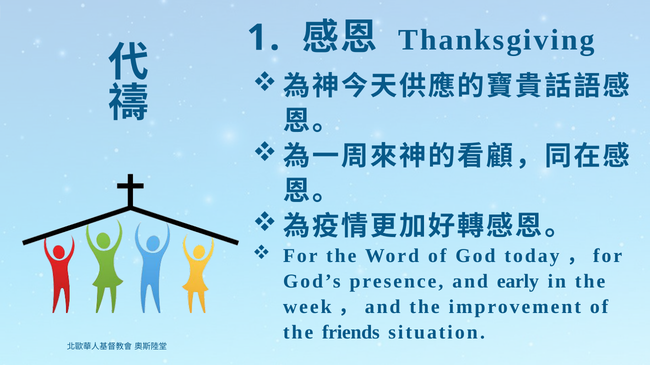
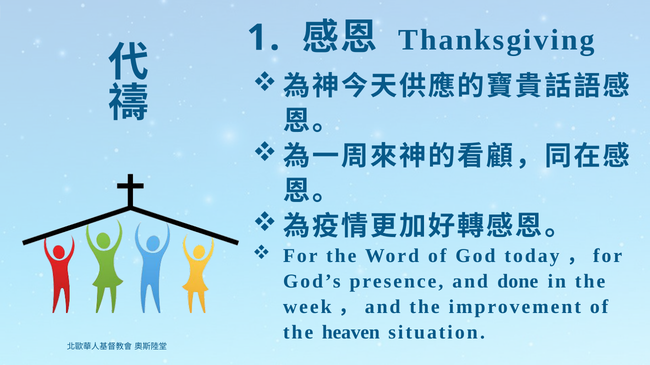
early: early -> done
friends: friends -> heaven
